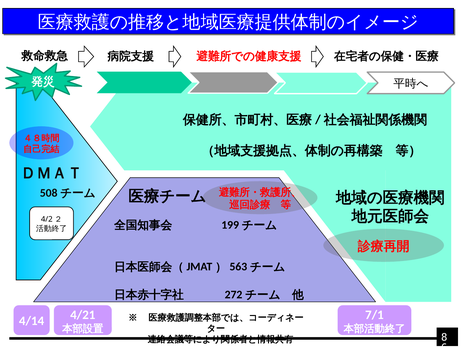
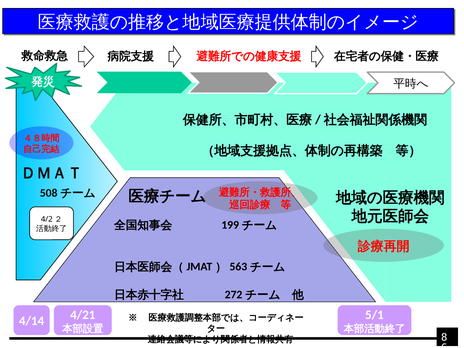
7/1: 7/1 -> 5/1
